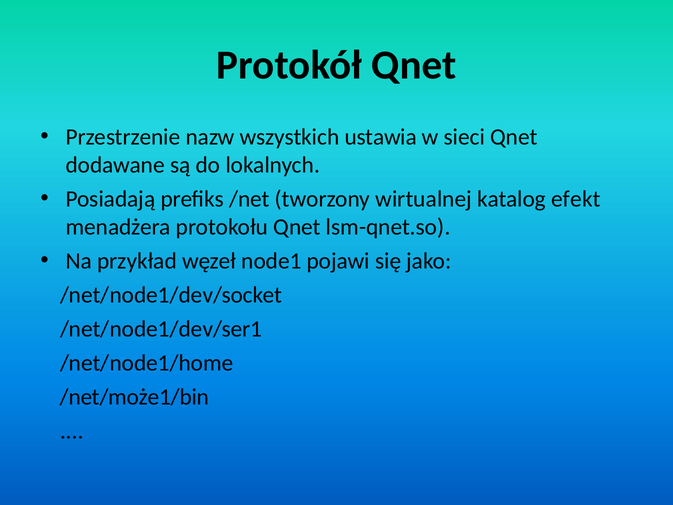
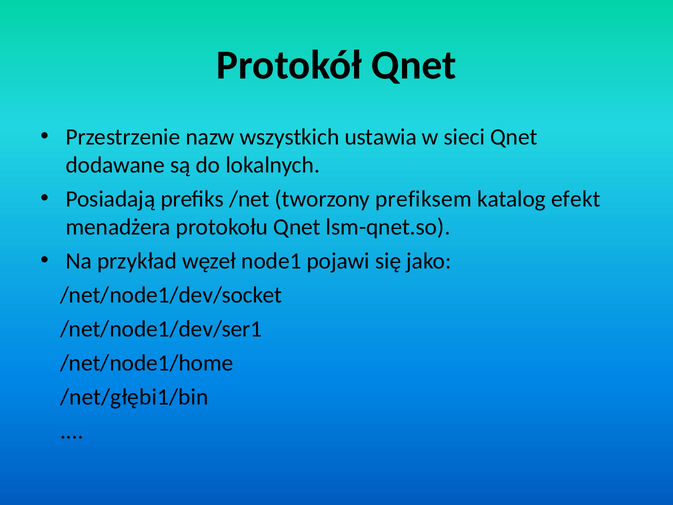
wirtualnej: wirtualnej -> prefiksem
/net/może1/bin: /net/może1/bin -> /net/głębi1/bin
